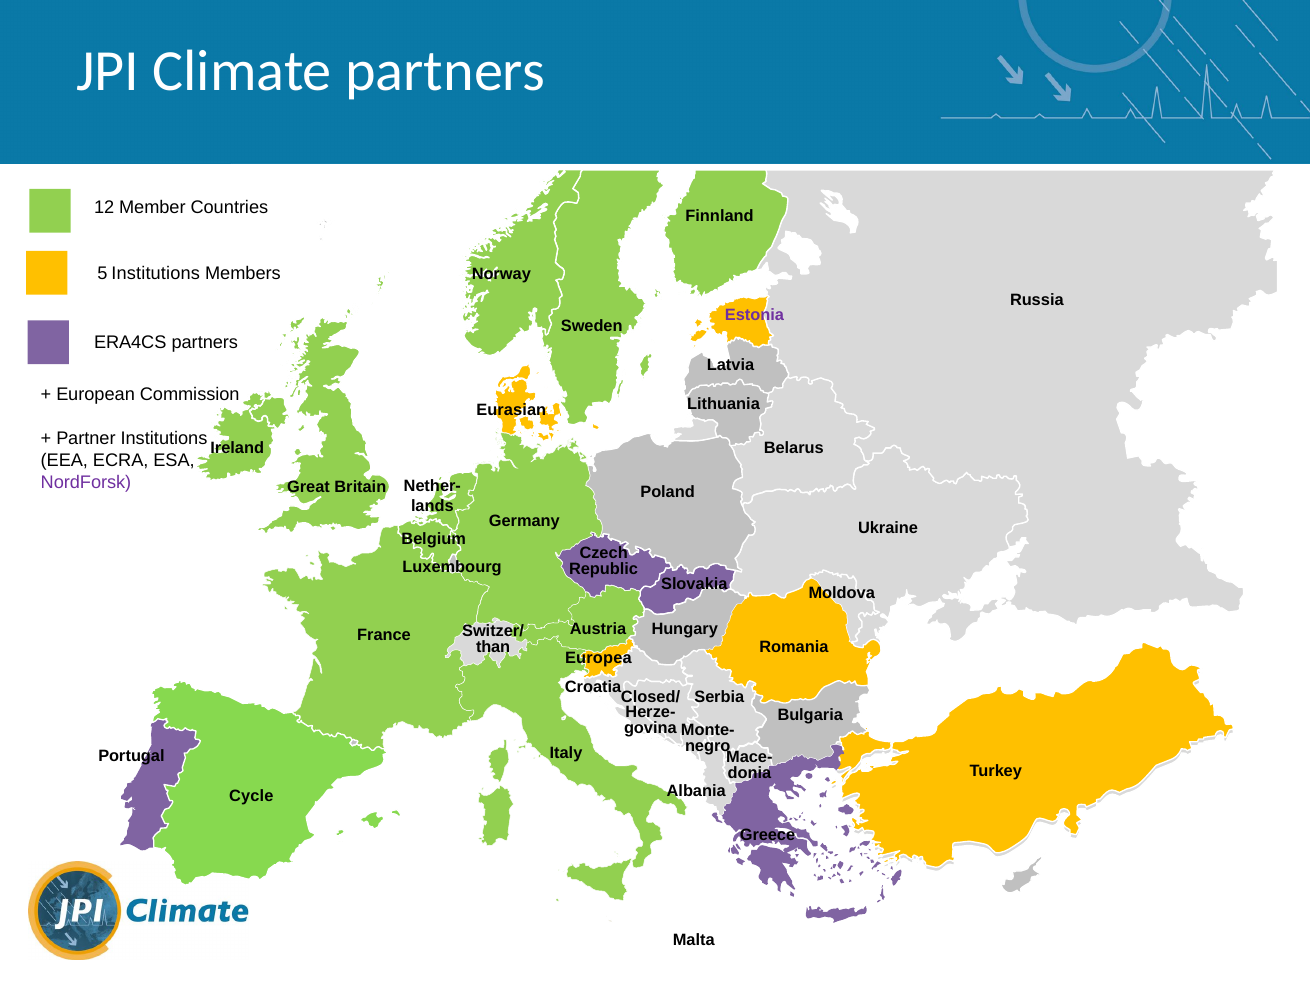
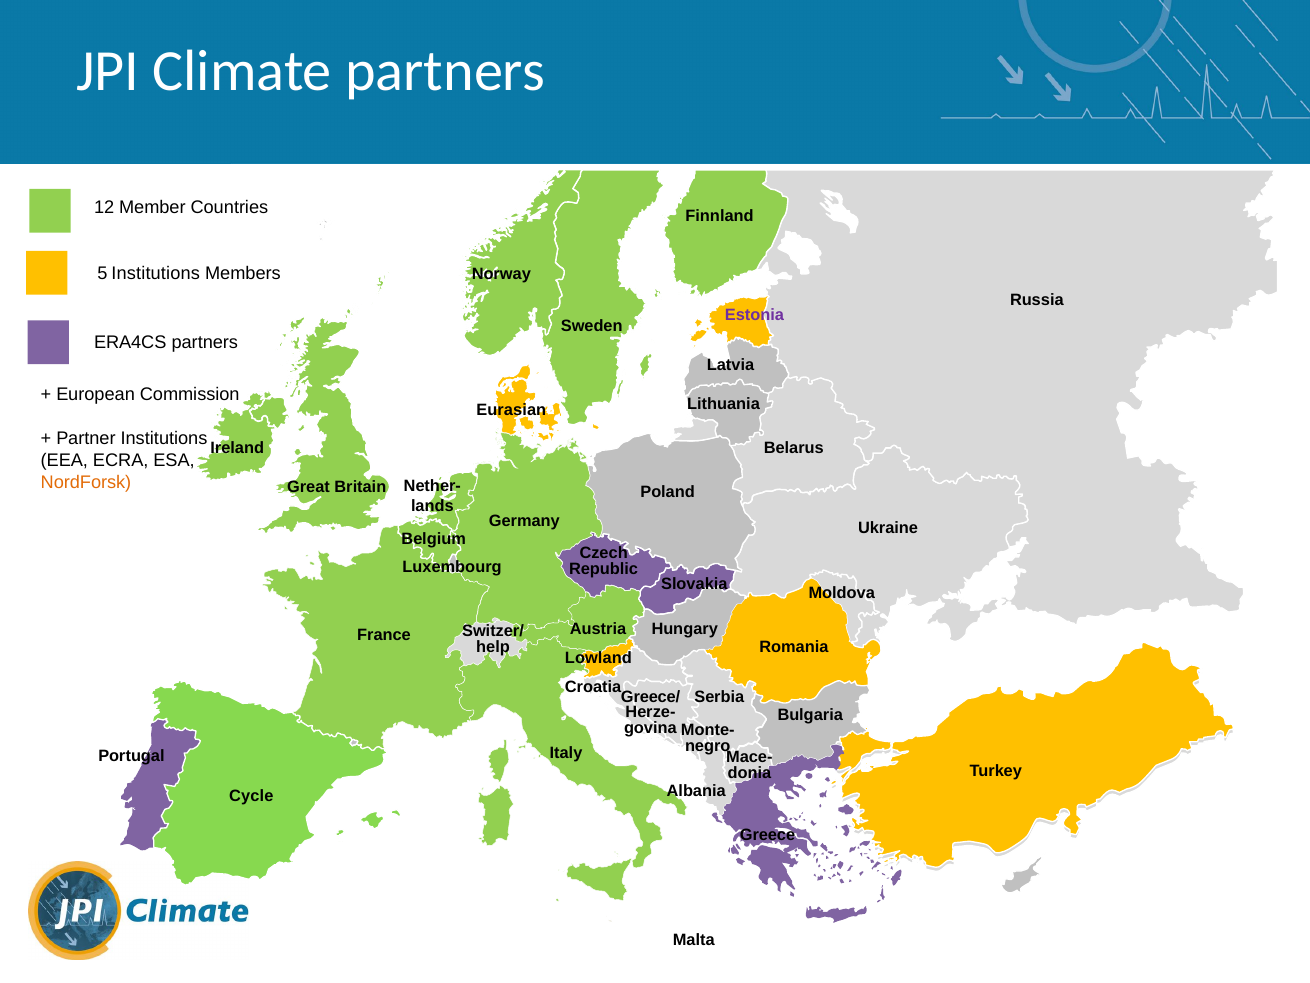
NordForsk colour: purple -> orange
than: than -> help
Europea: Europea -> Lowland
Closed/: Closed/ -> Greece/
